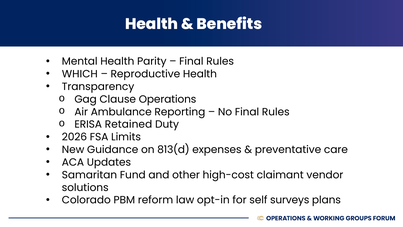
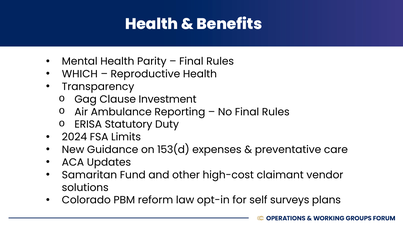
Operations: Operations -> Investment
Retained: Retained -> Statutory
2026: 2026 -> 2024
813(d: 813(d -> 153(d
